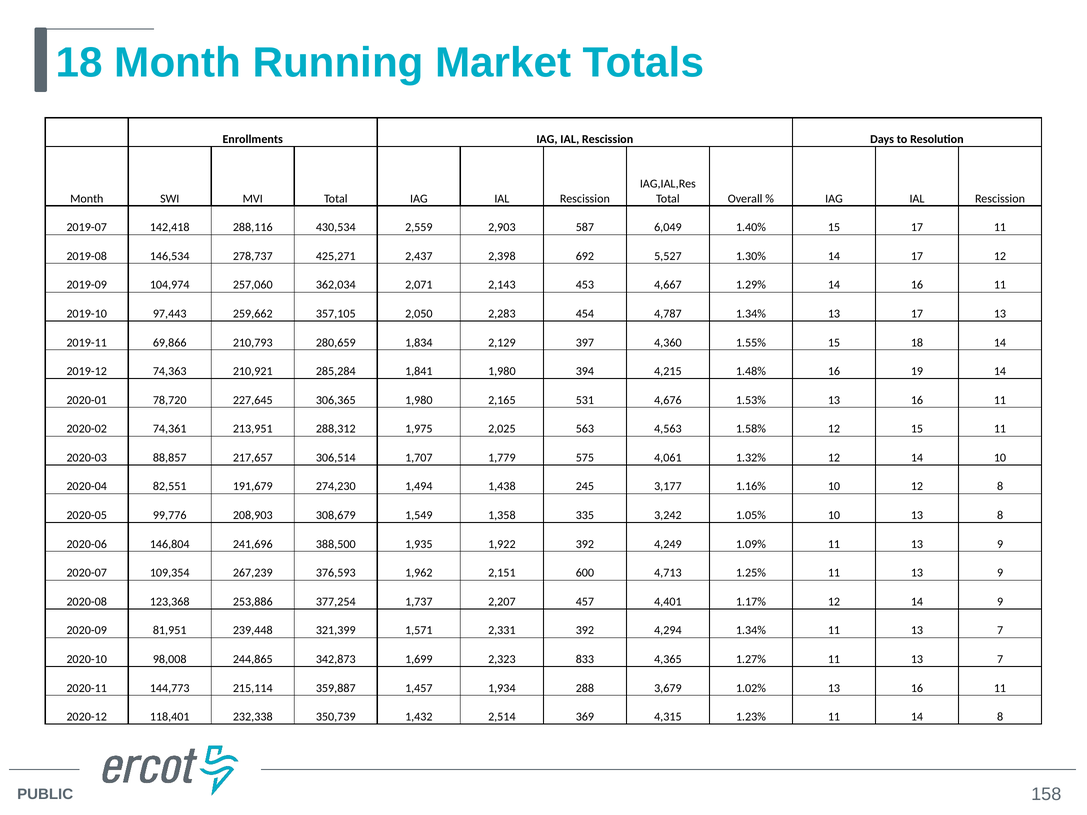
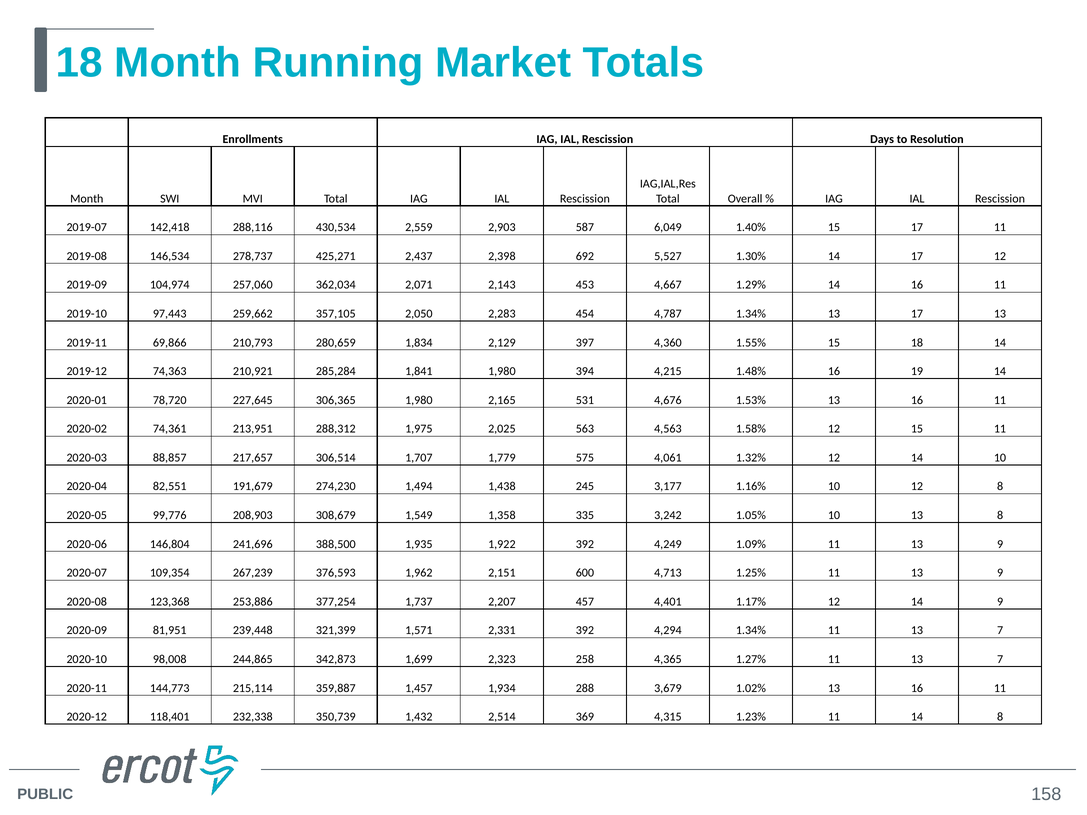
833: 833 -> 258
